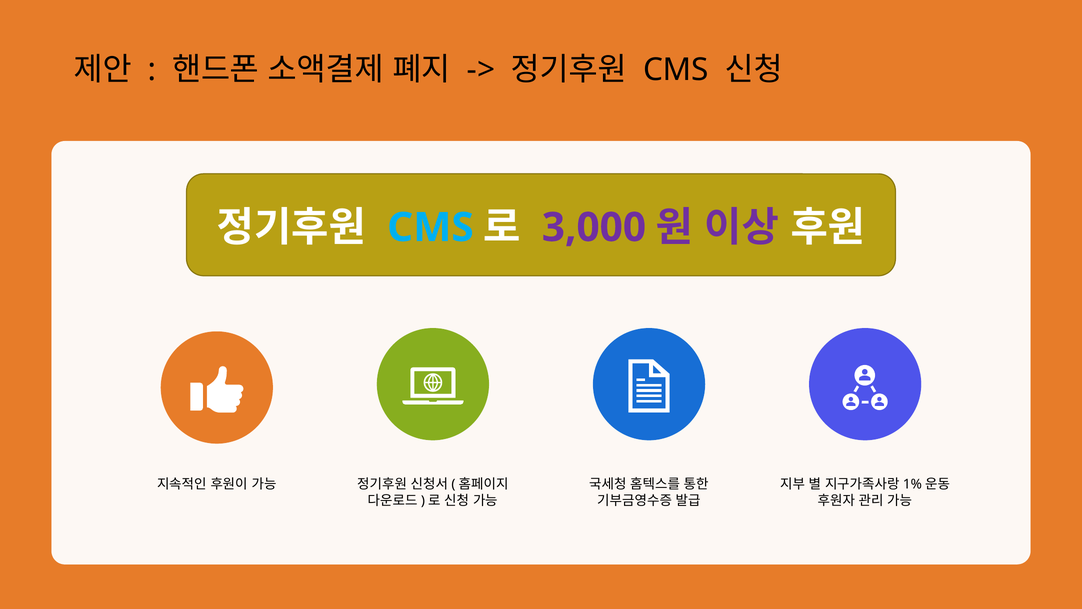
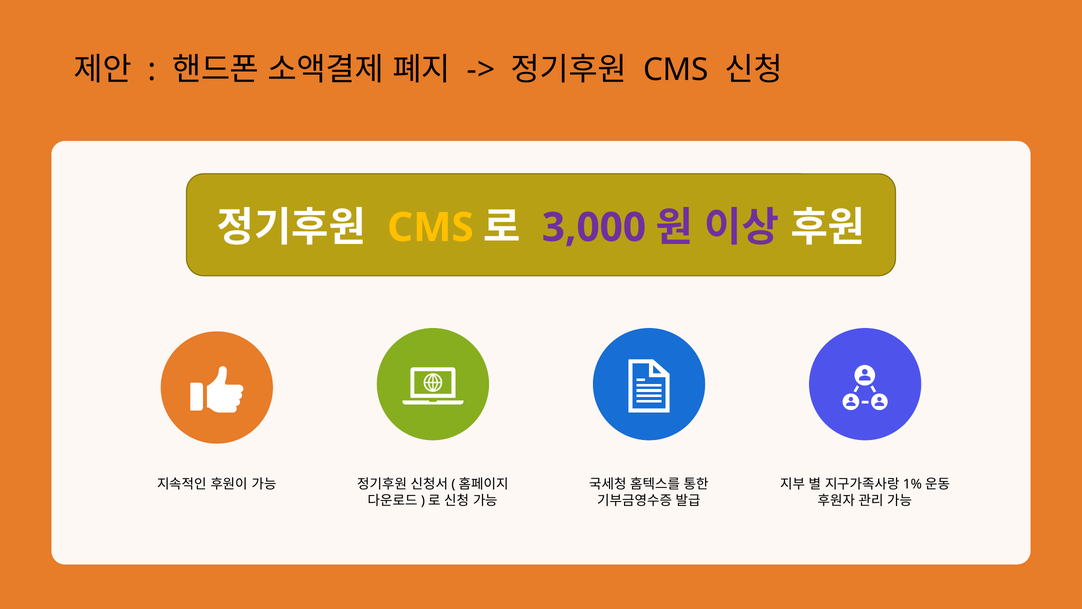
CMS at (430, 227) colour: light blue -> yellow
